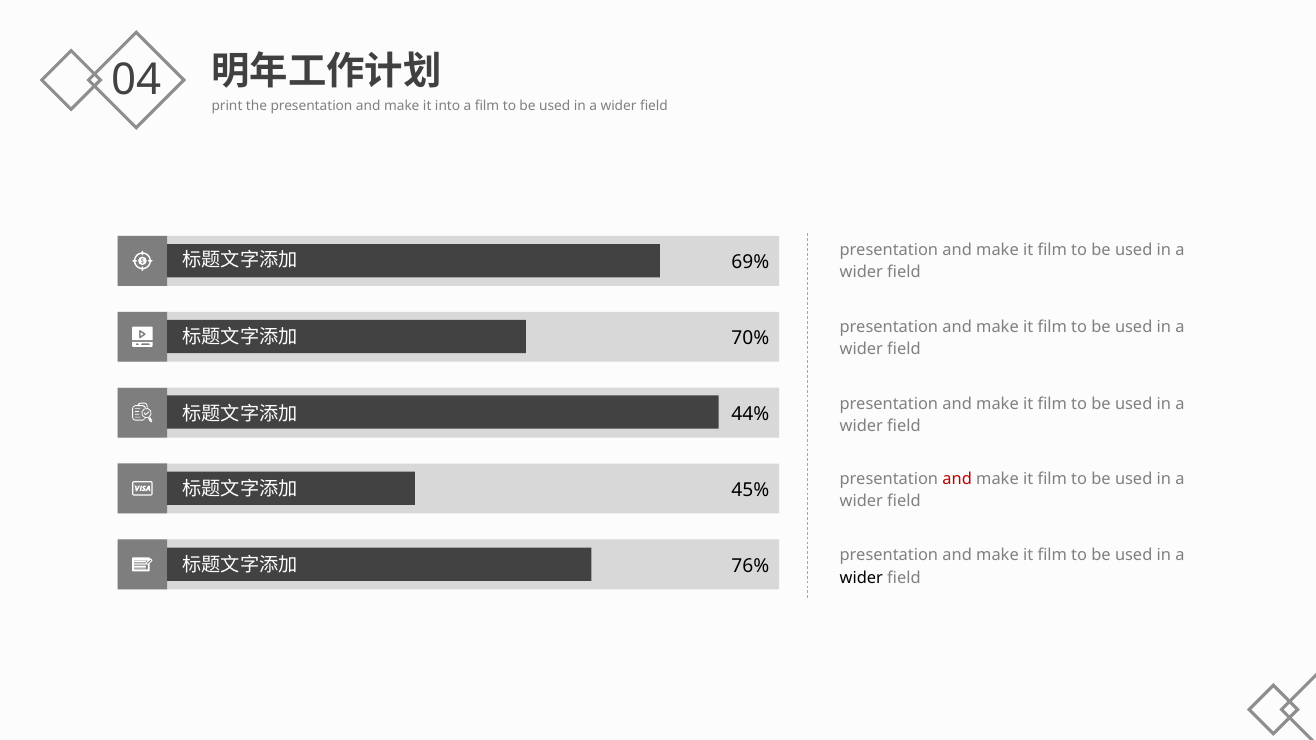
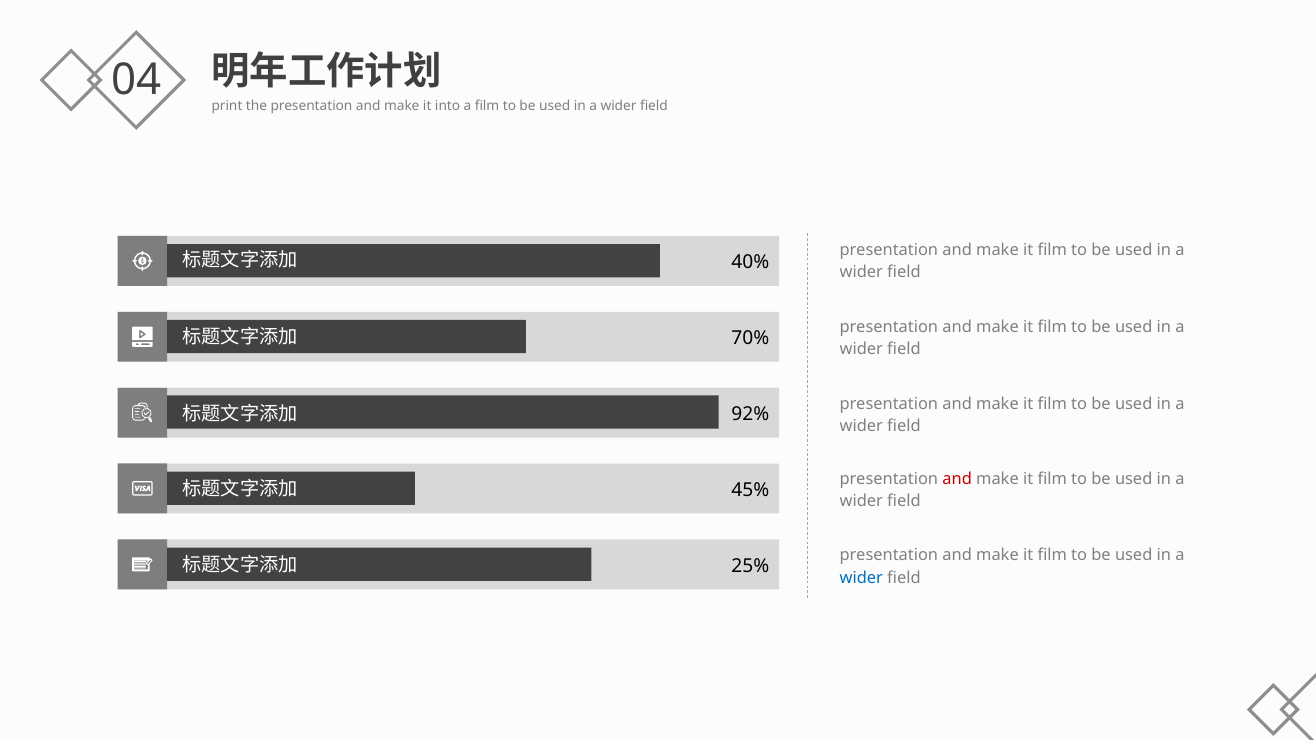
69%: 69% -> 40%
44%: 44% -> 92%
76%: 76% -> 25%
wider at (861, 578) colour: black -> blue
